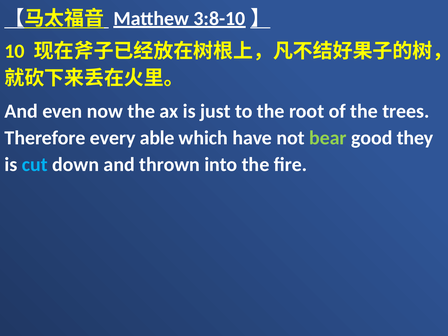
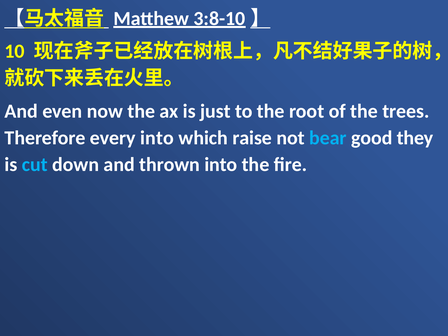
every able: able -> into
have: have -> raise
bear colour: light green -> light blue
